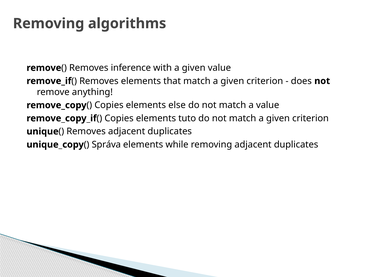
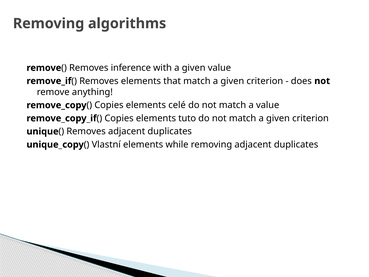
else: else -> celé
Správa: Správa -> Vlastní
